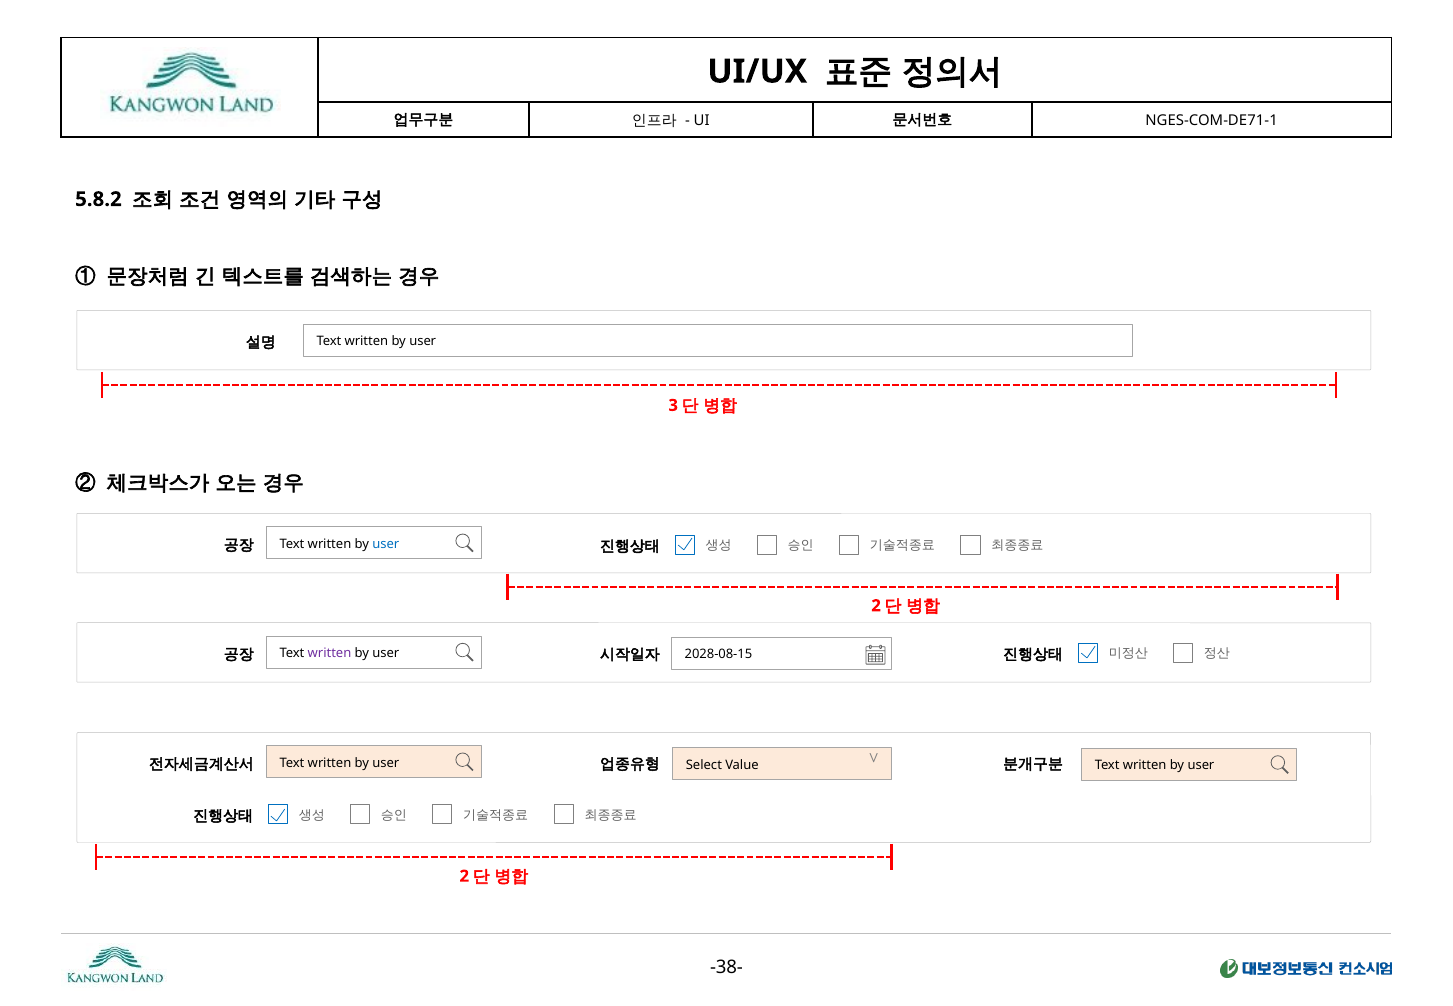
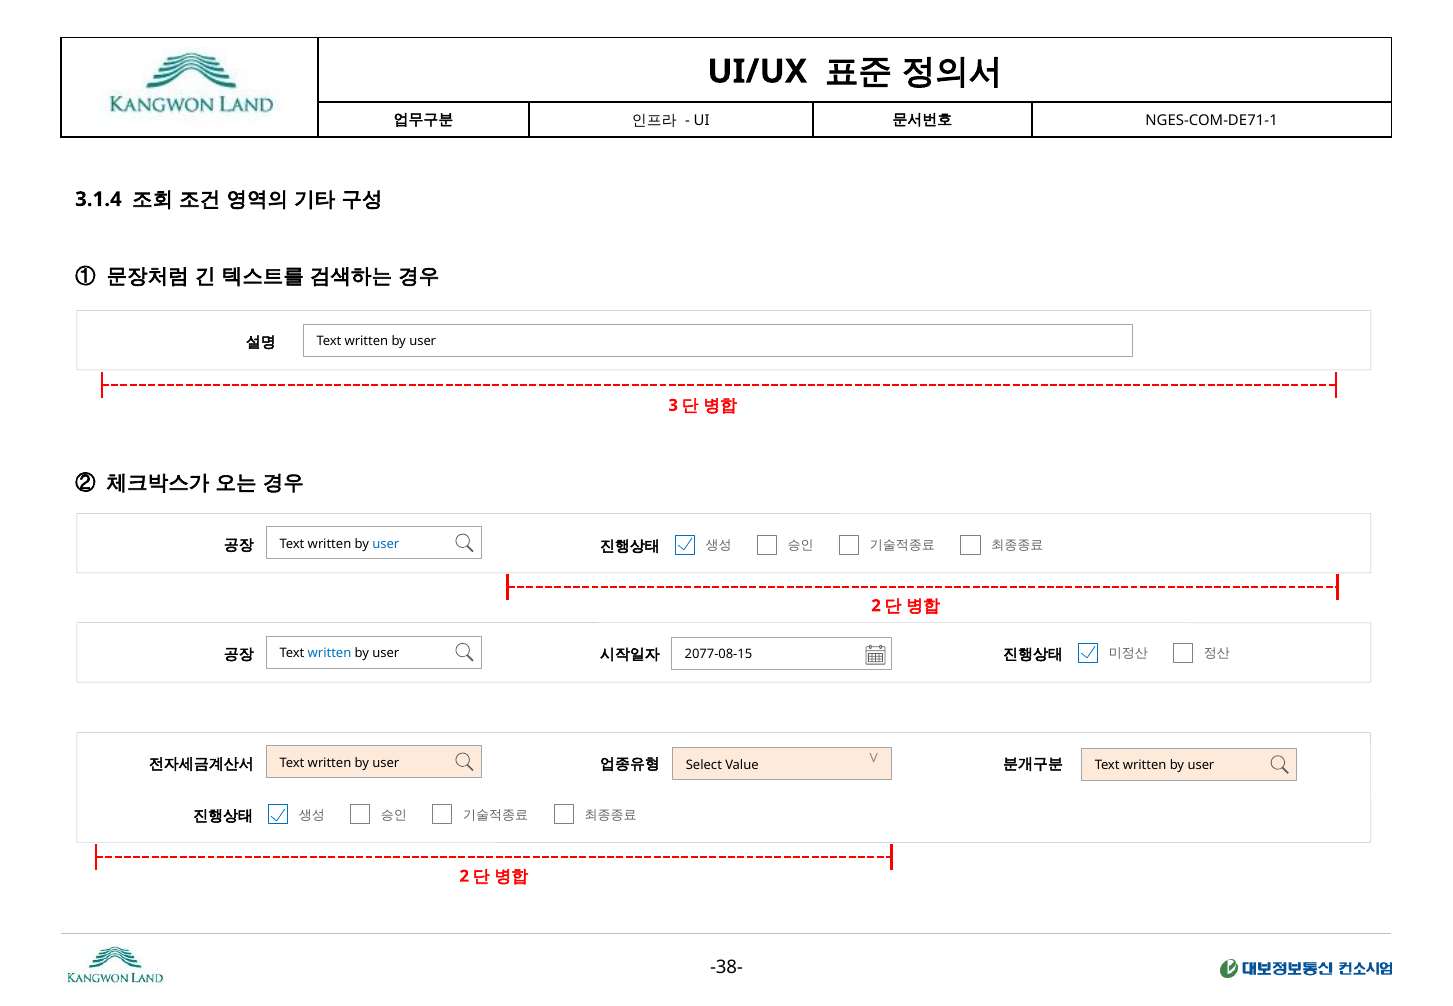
5.8.2: 5.8.2 -> 3.1.4
written at (330, 653) colour: purple -> blue
2028-08-15: 2028-08-15 -> 2077-08-15
